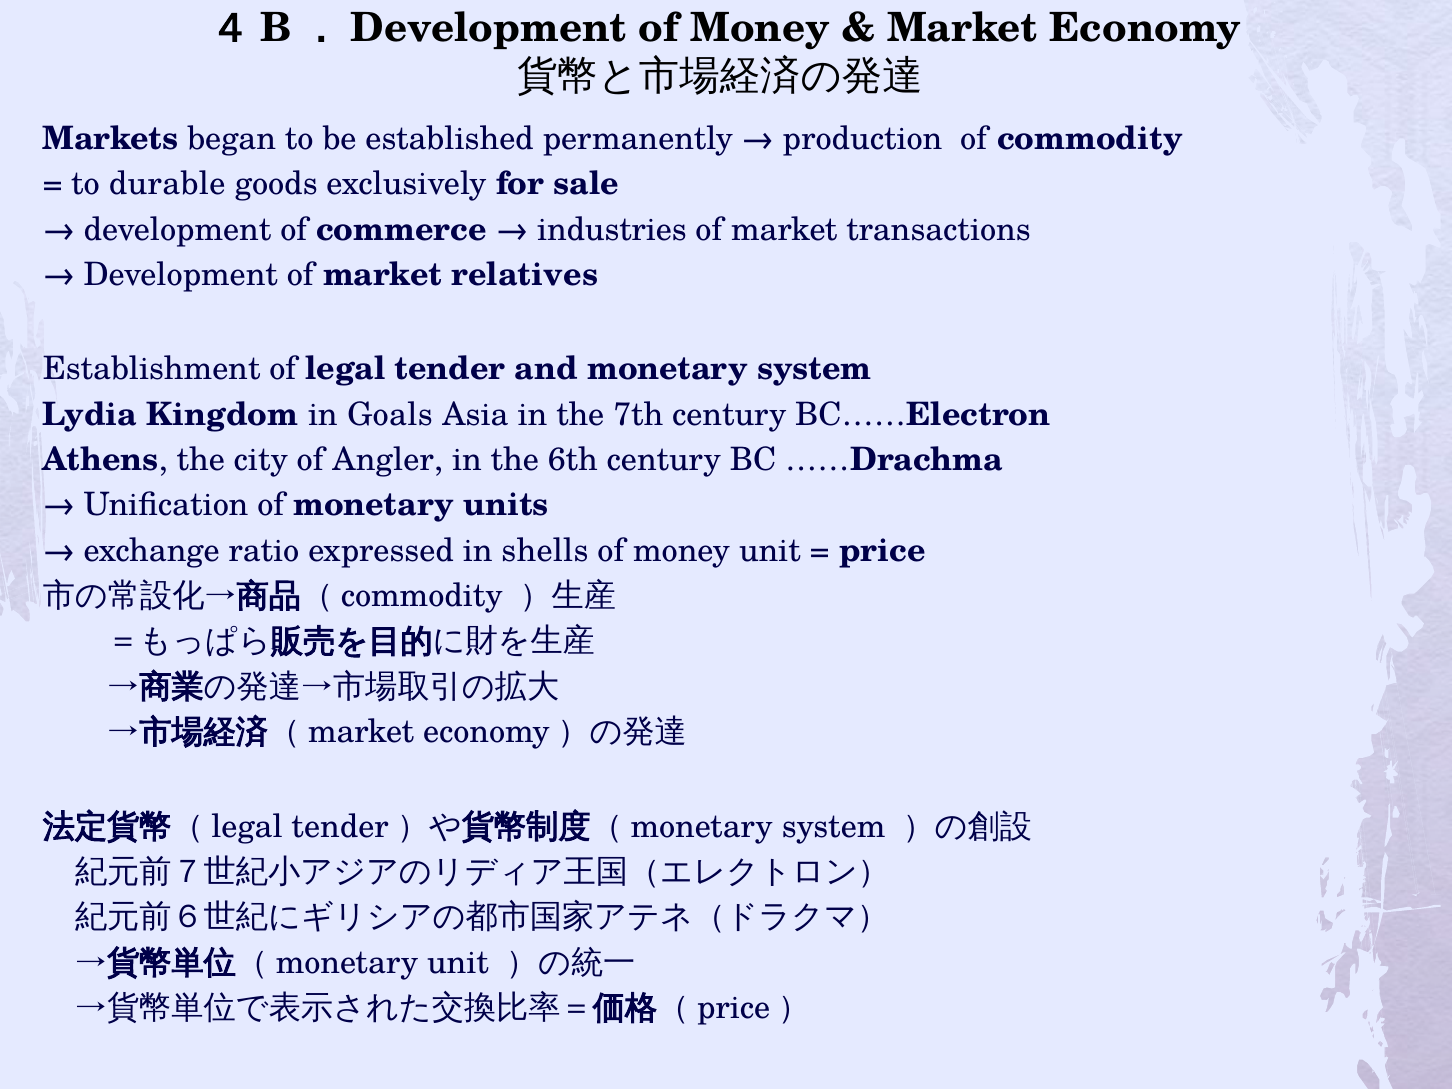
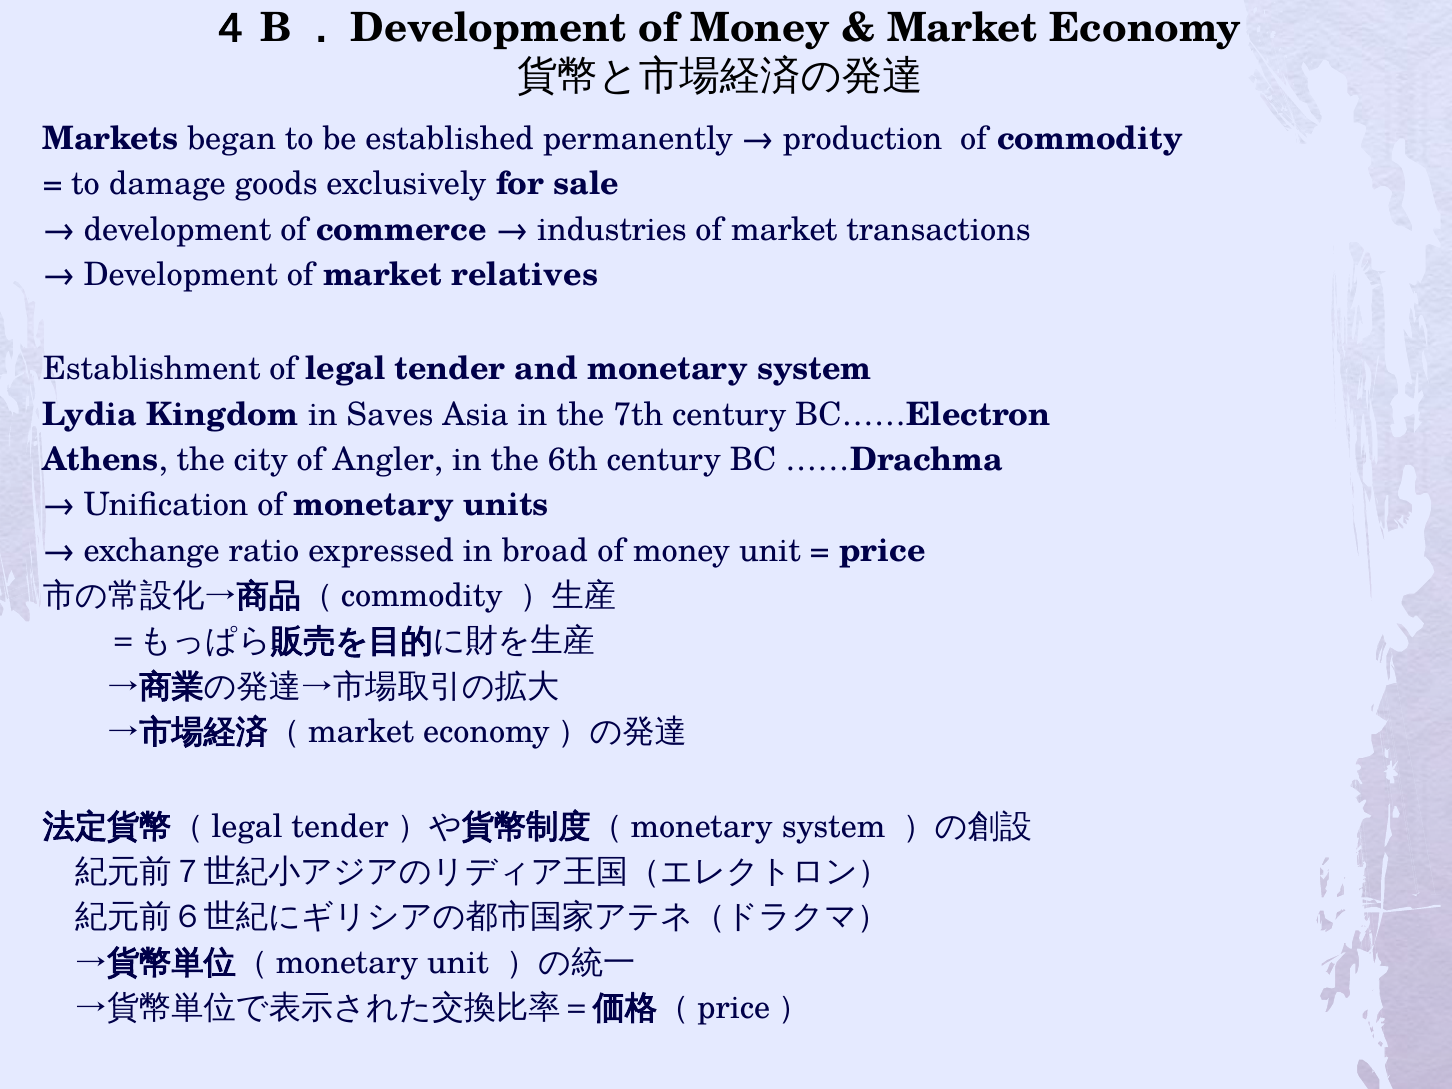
durable: durable -> damage
Goals: Goals -> Saves
shells: shells -> broad
